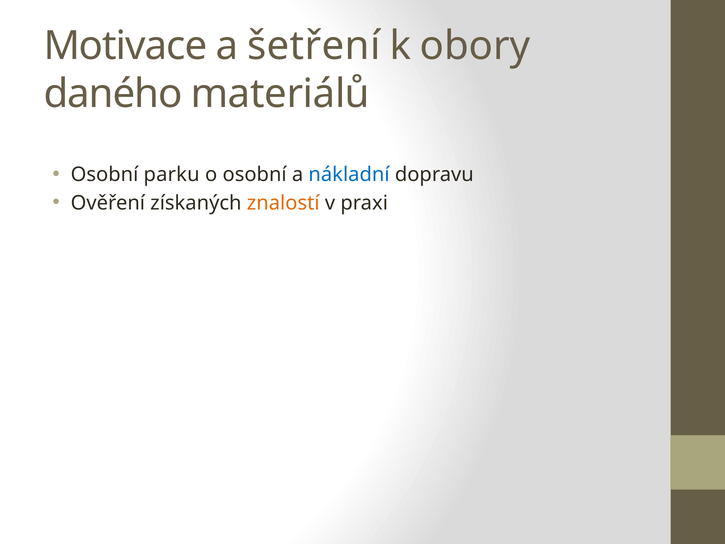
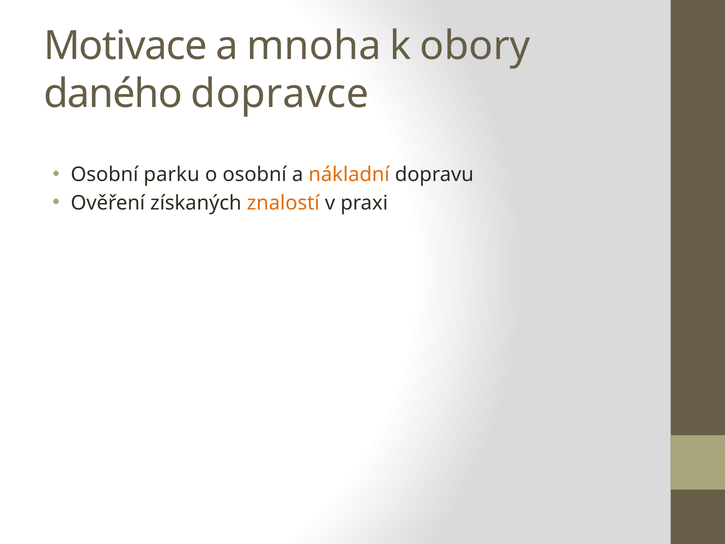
šetření: šetření -> mnoha
materiálů: materiálů -> dopravce
nákladní colour: blue -> orange
